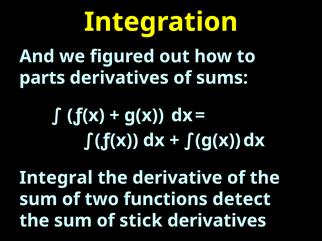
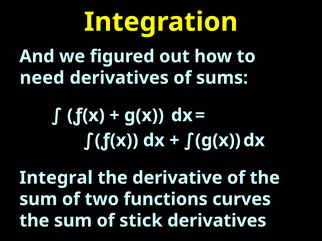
parts: parts -> need
detect: detect -> curves
